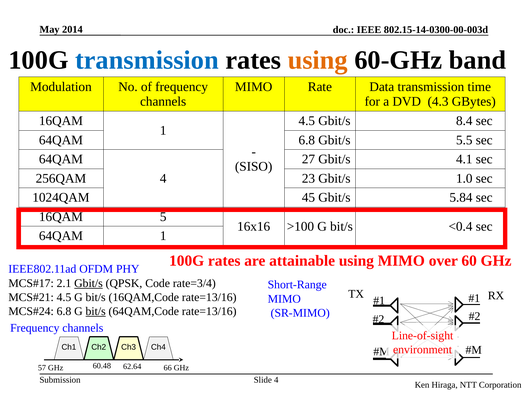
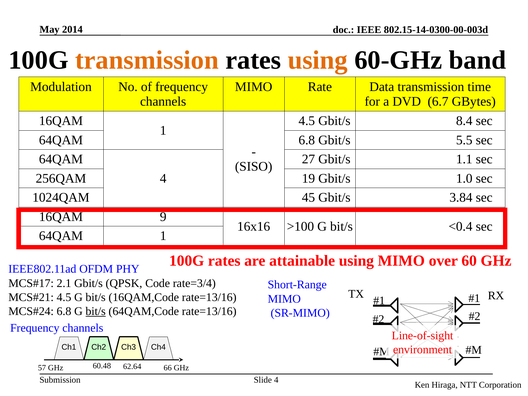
transmission at (147, 60) colour: blue -> orange
4.3: 4.3 -> 6.7
4.1: 4.1 -> 1.1
23: 23 -> 19
5.84: 5.84 -> 3.84
5: 5 -> 9
Gbit/s at (88, 283) underline: present -> none
